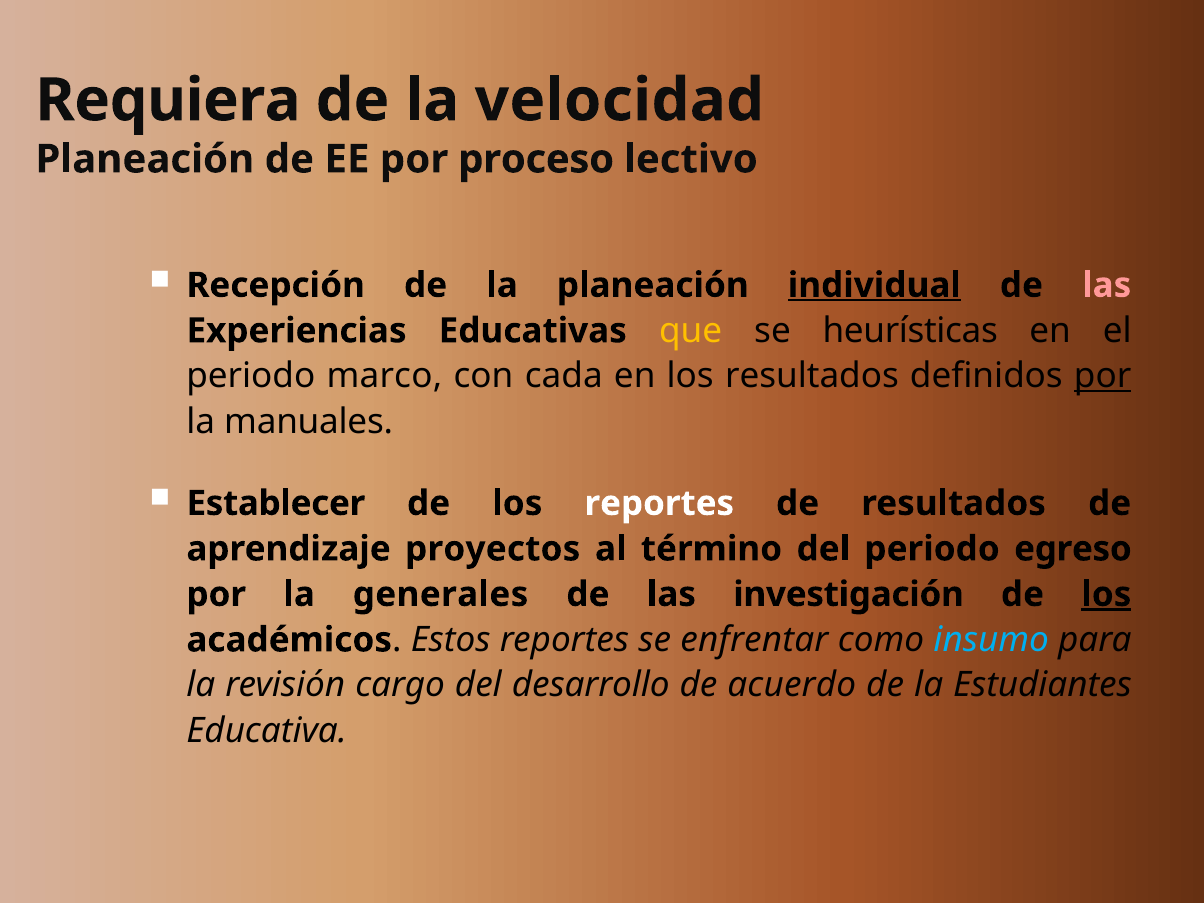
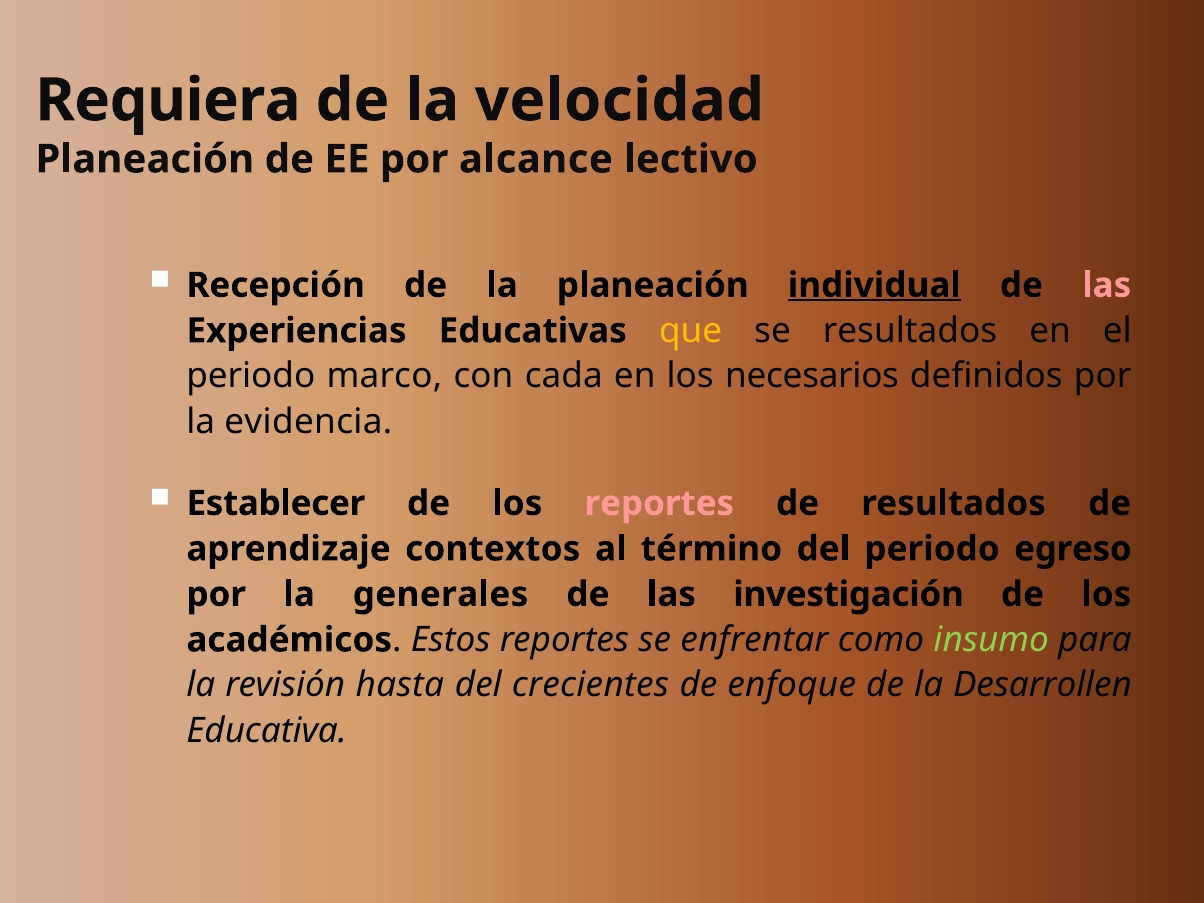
proceso: proceso -> alcance
se heurísticas: heurísticas -> resultados
los resultados: resultados -> necesarios
por at (1103, 376) underline: present -> none
manuales: manuales -> evidencia
reportes at (659, 503) colour: white -> pink
proyectos: proyectos -> contextos
los at (1106, 594) underline: present -> none
insumo colour: light blue -> light green
cargo: cargo -> hasta
desarrollo: desarrollo -> crecientes
acuerdo: acuerdo -> enfoque
Estudiantes: Estudiantes -> Desarrollen
